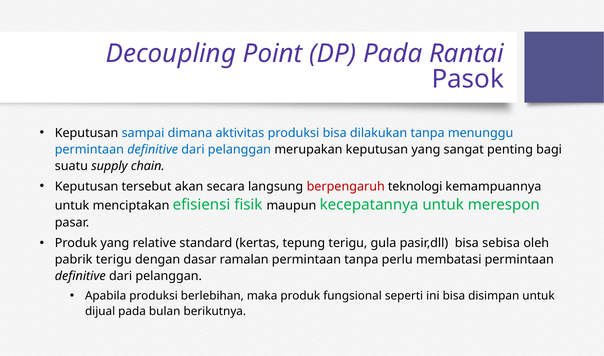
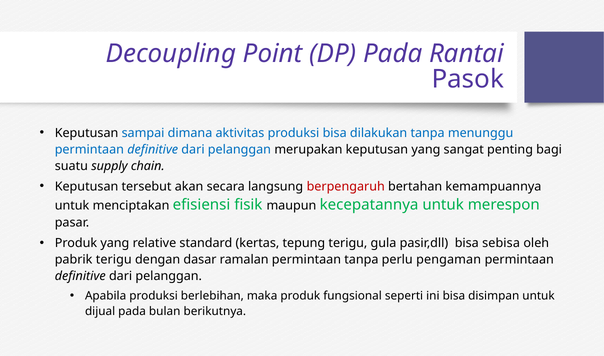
teknologi: teknologi -> bertahan
membatasi: membatasi -> pengaman
